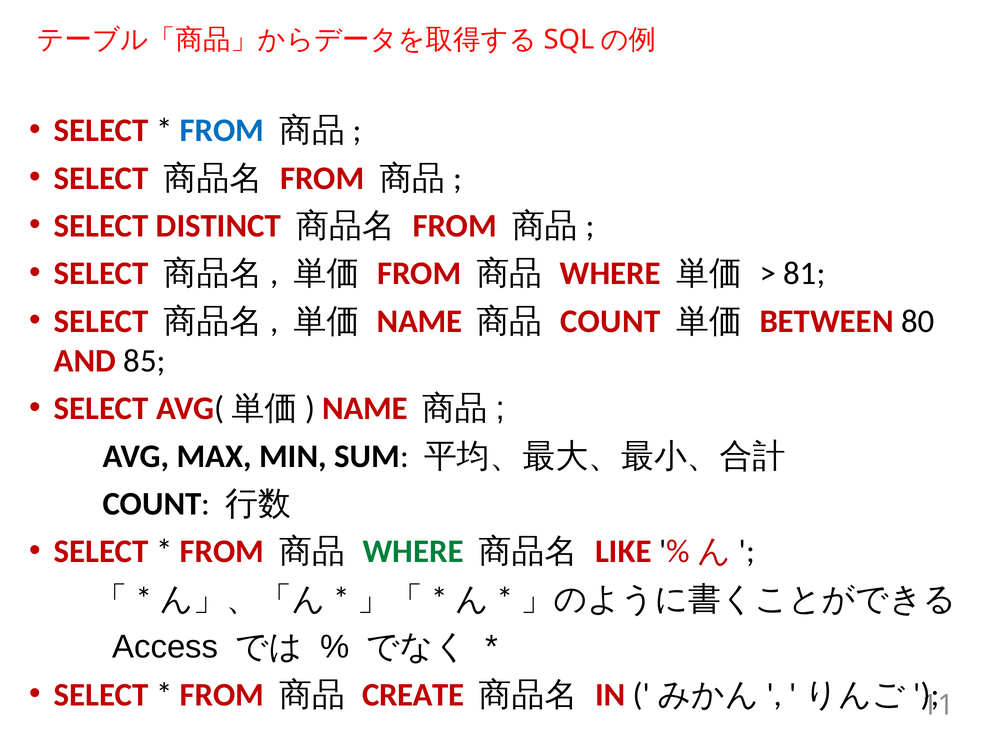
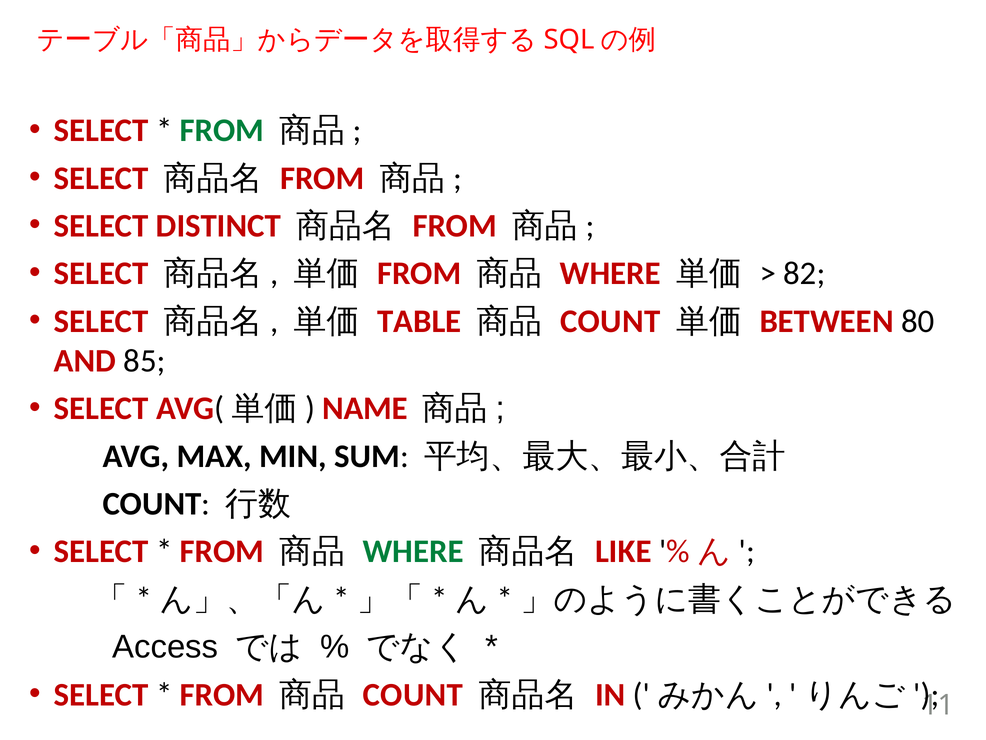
FROM at (222, 130) colour: blue -> green
81: 81 -> 82
NAME at (419, 321): NAME -> TABLE
CREATE at (413, 694): CREATE -> COUNT
